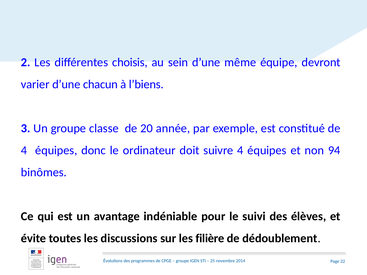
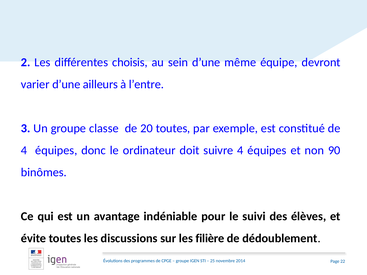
chacun: chacun -> ailleurs
l’biens: l’biens -> l’entre
20 année: année -> toutes
94: 94 -> 90
